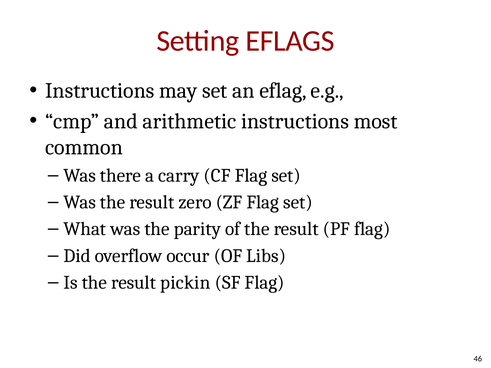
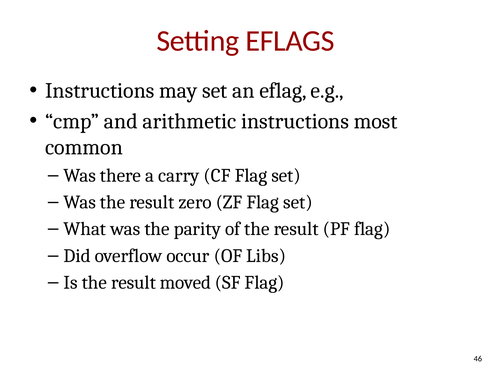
pickin: pickin -> moved
